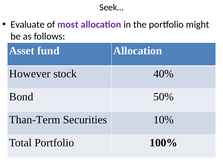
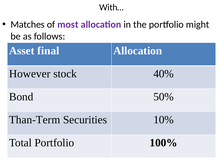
Seek…: Seek… -> With…
Evaluate: Evaluate -> Matches
fund: fund -> final
